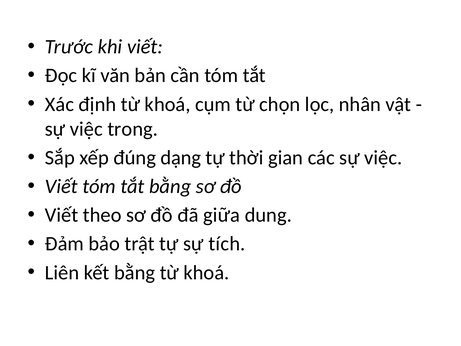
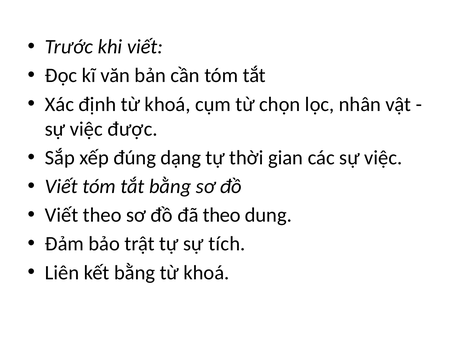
trong: trong -> được
đã giữa: giữa -> theo
